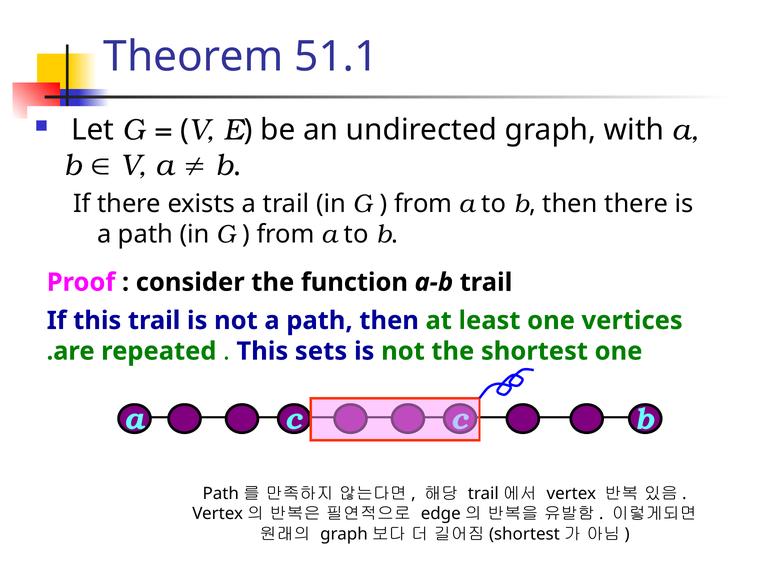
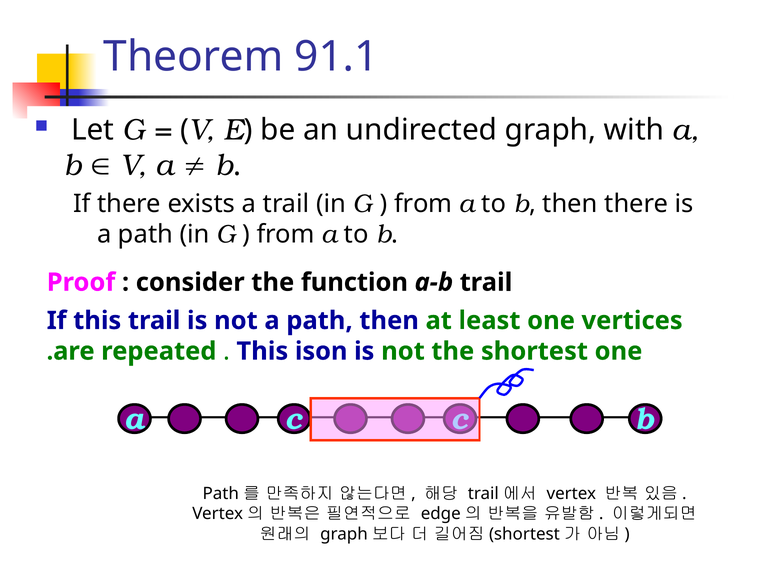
51.1: 51.1 -> 91.1
sets: sets -> ison
